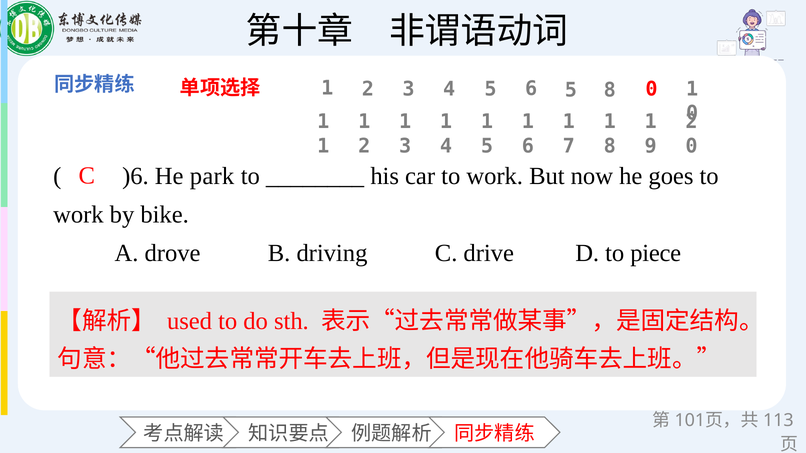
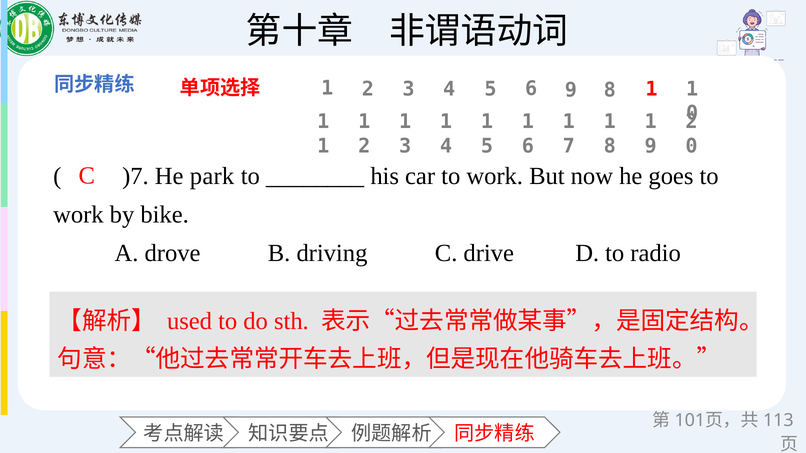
6 5: 5 -> 9
0 at (651, 89): 0 -> 1
)6: )6 -> )7
piece: piece -> radio
